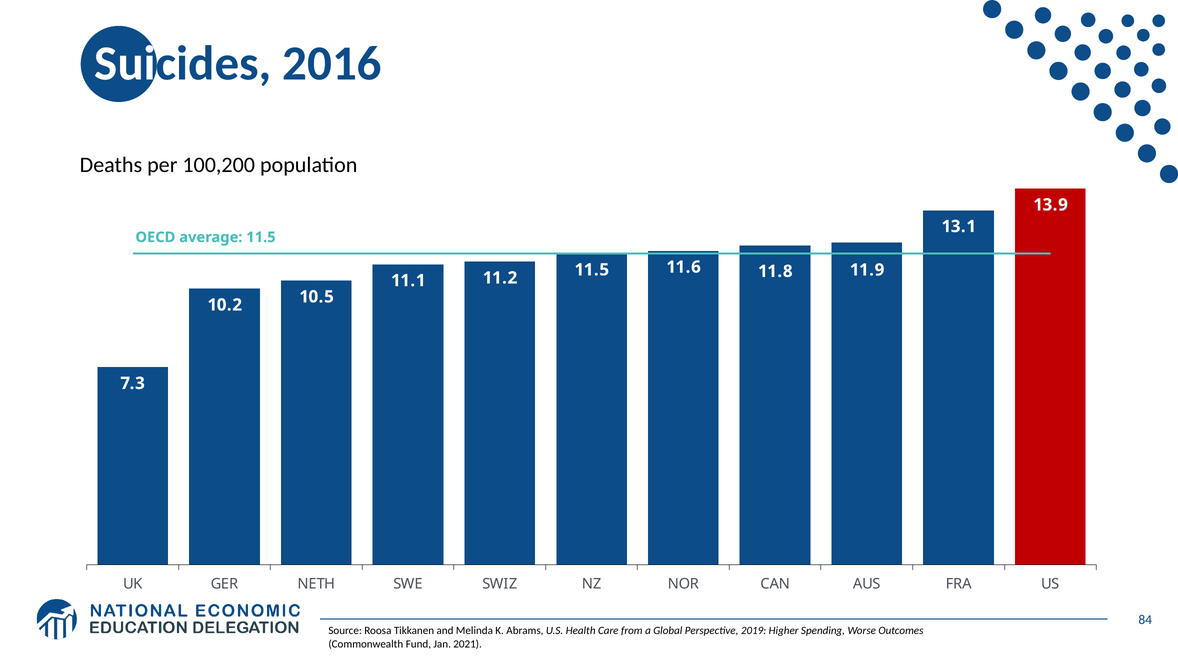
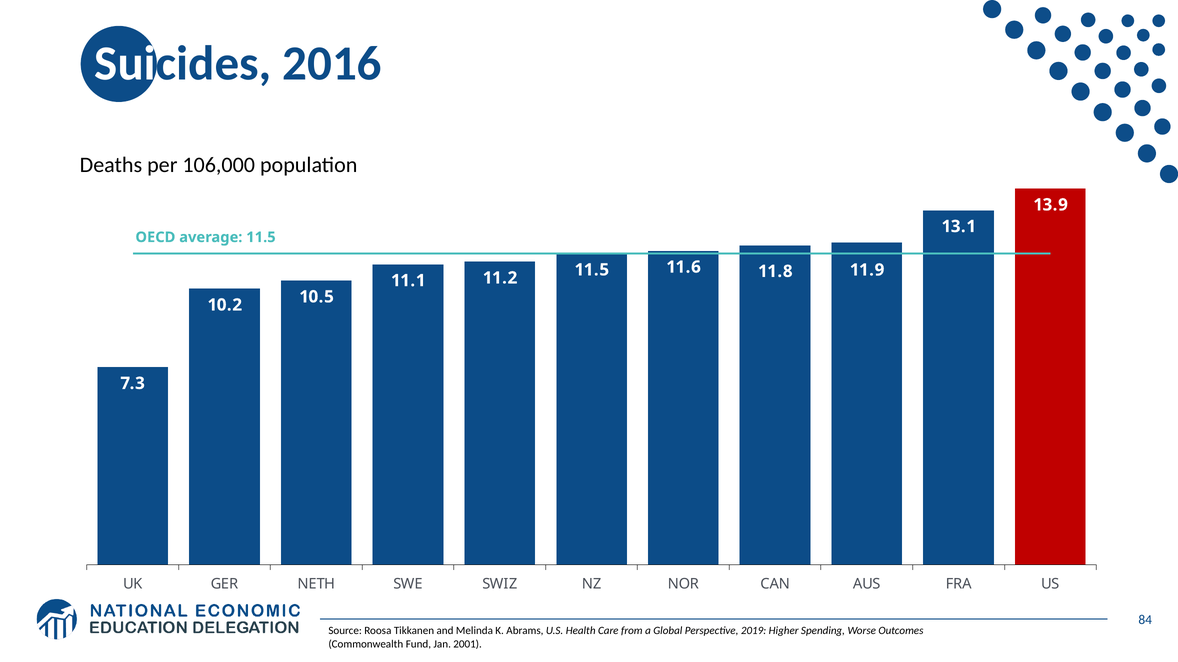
100,200: 100,200 -> 106,000
2021: 2021 -> 2001
